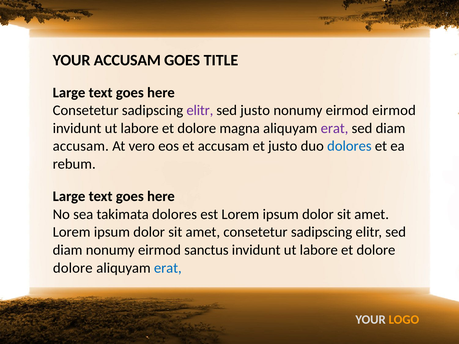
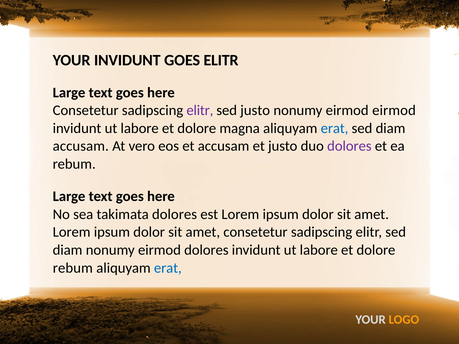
YOUR ACCUSAM: ACCUSAM -> INVIDUNT
GOES TITLE: TITLE -> ELITR
erat at (335, 128) colour: purple -> blue
dolores at (349, 146) colour: blue -> purple
eirmod sanctus: sanctus -> dolores
dolore at (73, 268): dolore -> rebum
